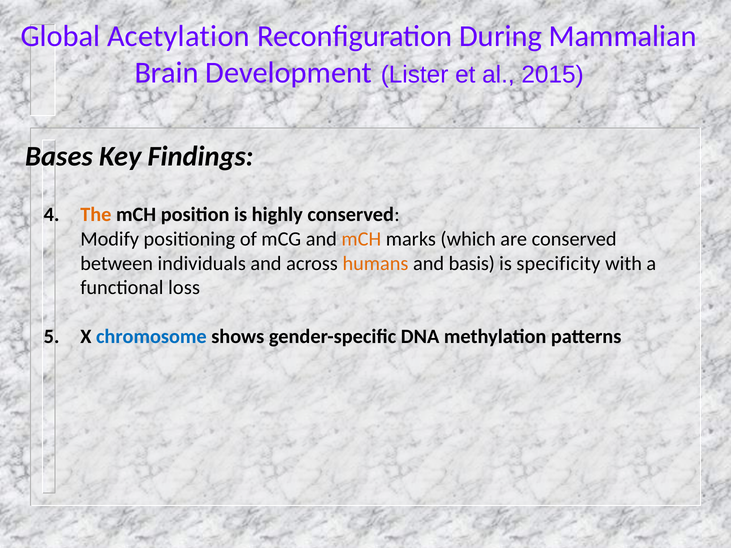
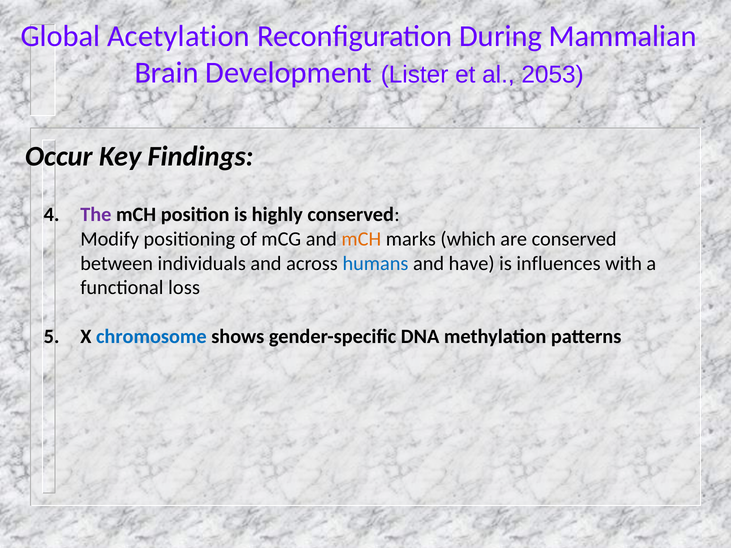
2015: 2015 -> 2053
Bases: Bases -> Occur
The colour: orange -> purple
humans colour: orange -> blue
basis: basis -> have
specificity: specificity -> influences
